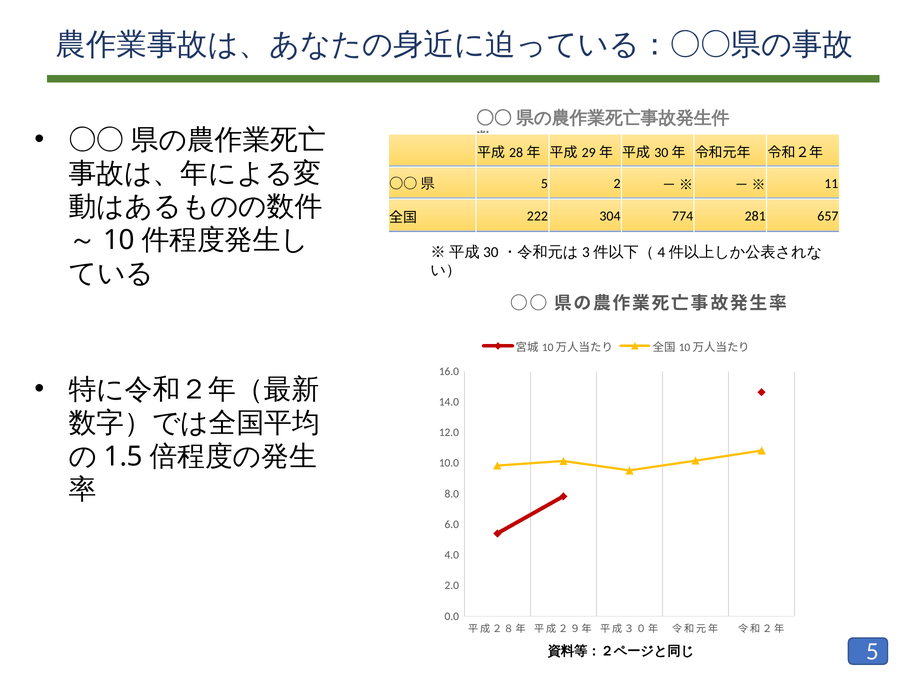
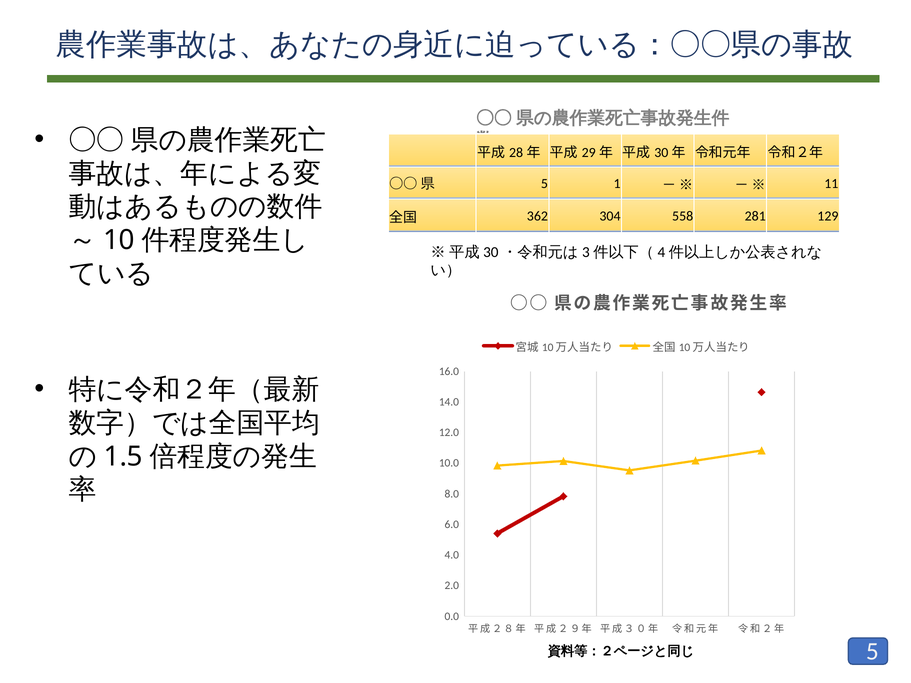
2: 2 -> 1
222: 222 -> 362
774: 774 -> 558
657: 657 -> 129
